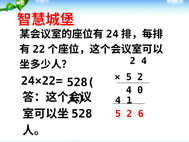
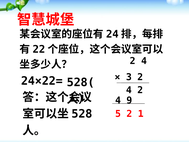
5 at (129, 77): 5 -> 3
4 0: 0 -> 2
1: 1 -> 9
6: 6 -> 1
